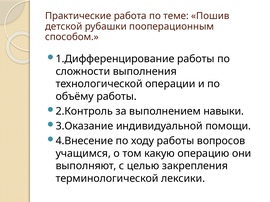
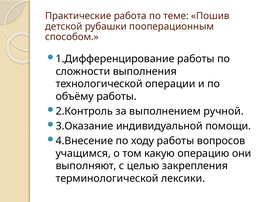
навыки: навыки -> ручной
